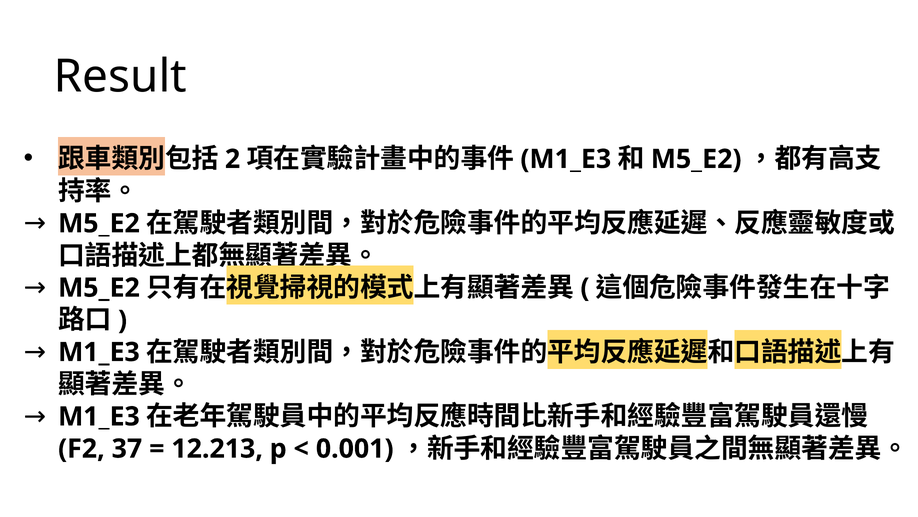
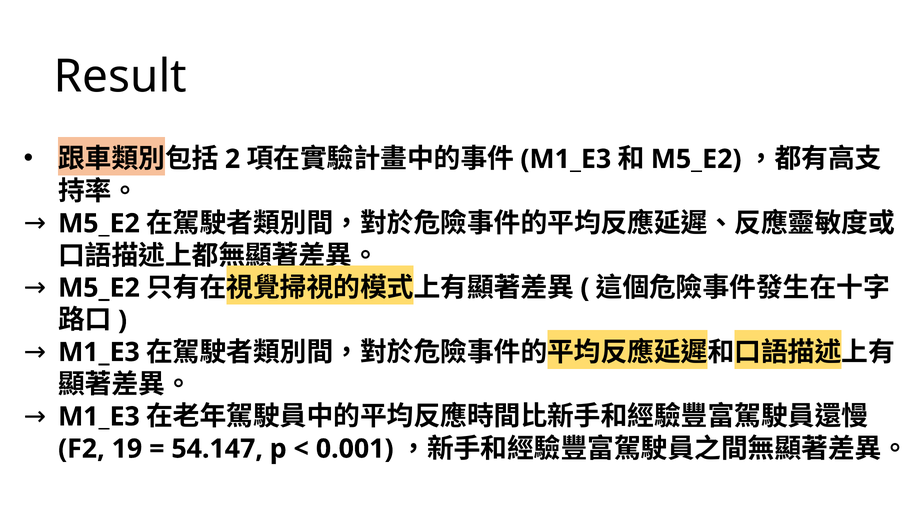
37: 37 -> 19
12.213: 12.213 -> 54.147
